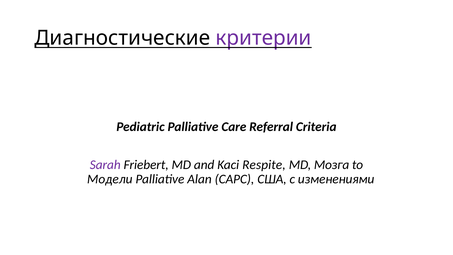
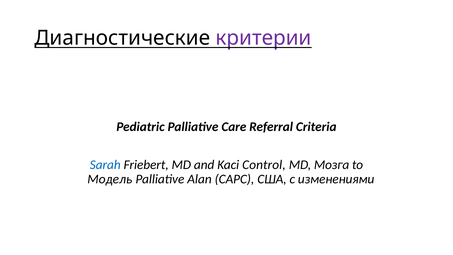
Sarah colour: purple -> blue
Respite: Respite -> Control
Модели: Модели -> Модель
